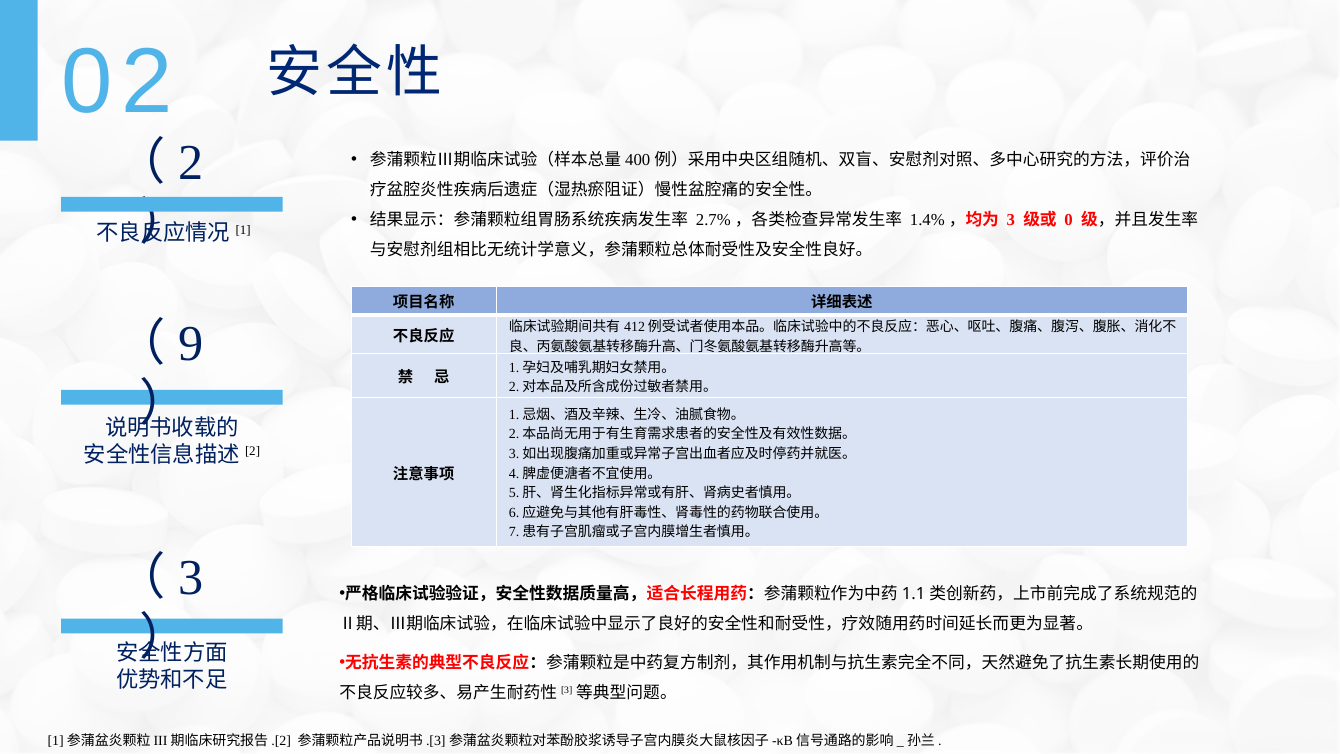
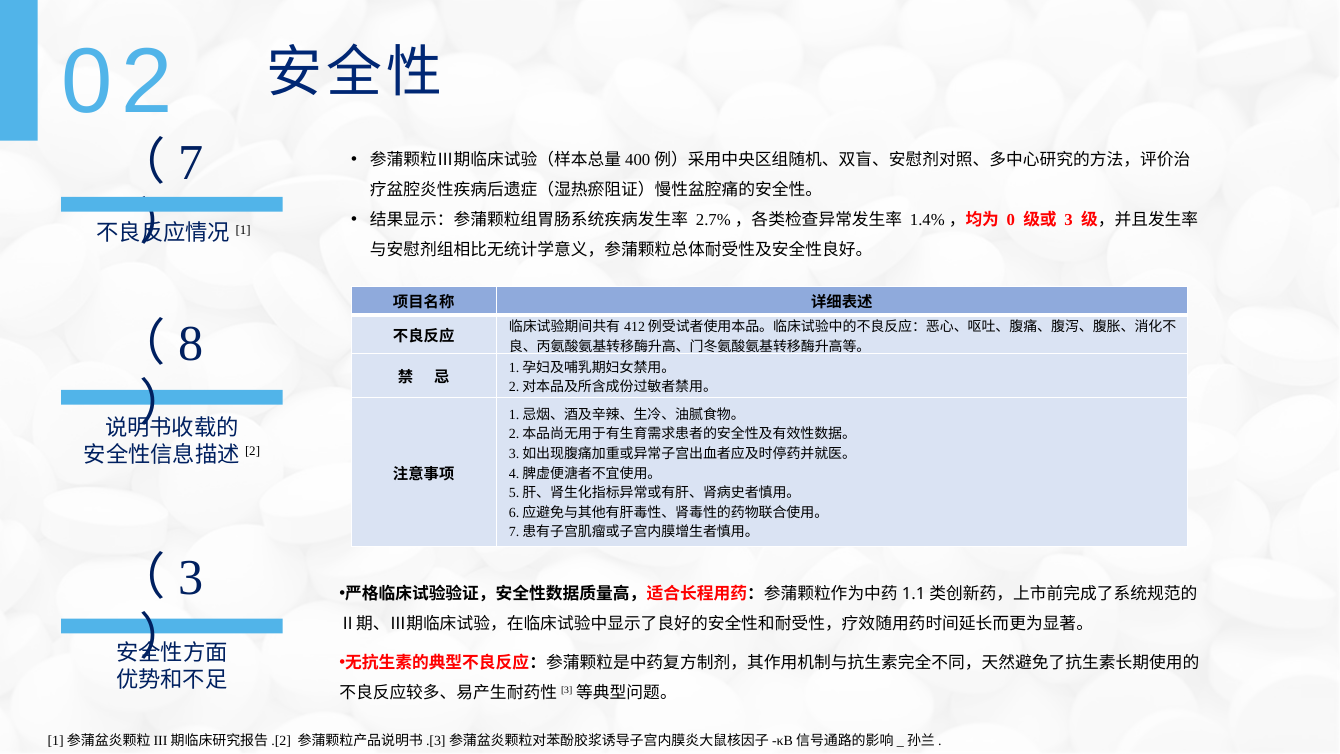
2: 2 -> 7
3 at (1011, 220): 3 -> 0
0 at (1069, 220): 0 -> 3
9: 9 -> 8
